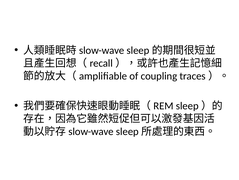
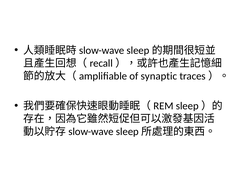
coupling: coupling -> synaptic
